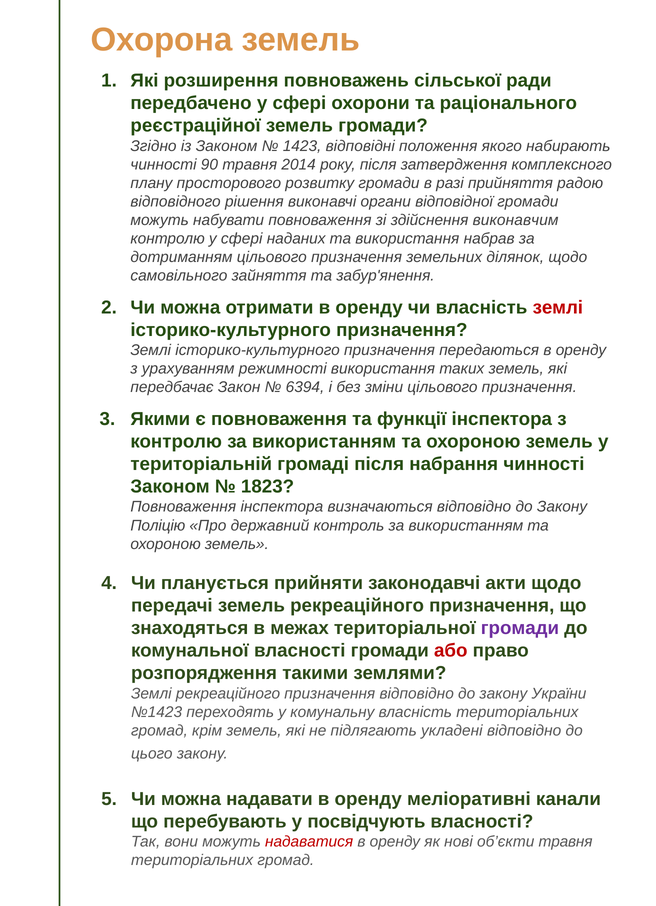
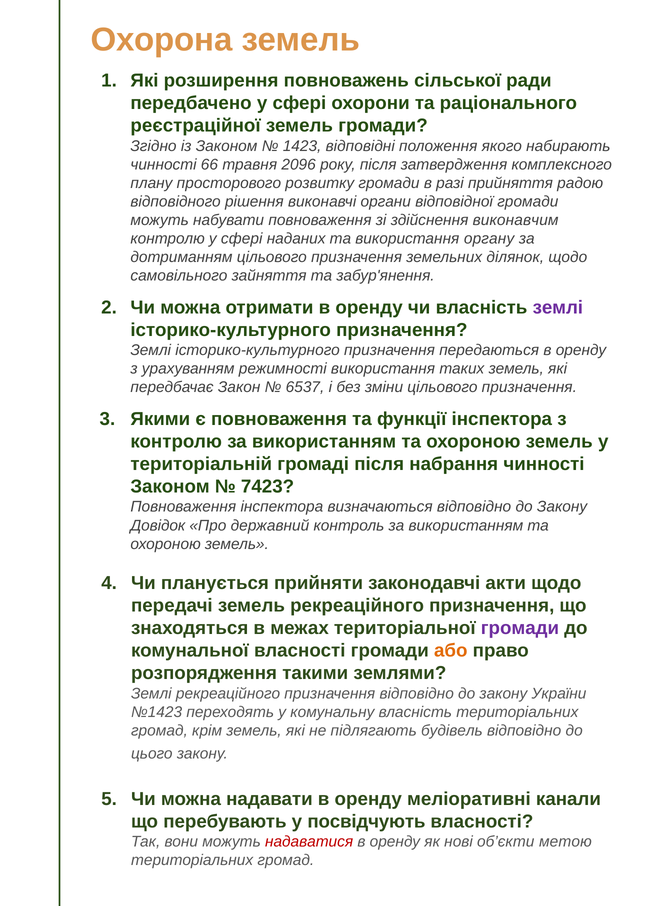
90: 90 -> 66
2014: 2014 -> 2096
набрав: набрав -> органу
землі at (558, 307) colour: red -> purple
6394: 6394 -> 6537
1823: 1823 -> 7423
Поліцію: Поліцію -> Довідок
або colour: red -> orange
укладені: укладені -> будівель
об’єкти травня: травня -> метою
